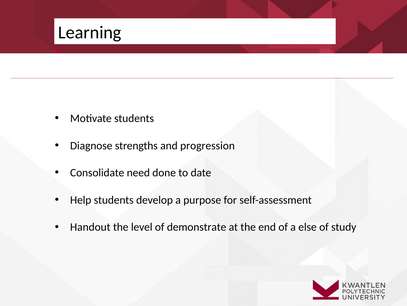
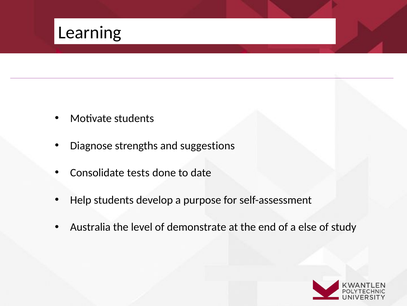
progression: progression -> suggestions
need: need -> tests
Handout: Handout -> Australia
